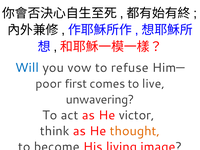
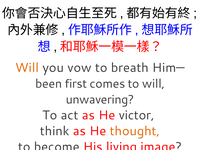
Will at (27, 68) colour: blue -> orange
refuse: refuse -> breath
poor: poor -> been
to live: live -> will
